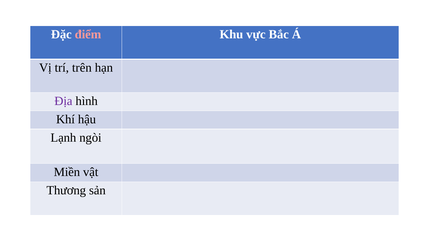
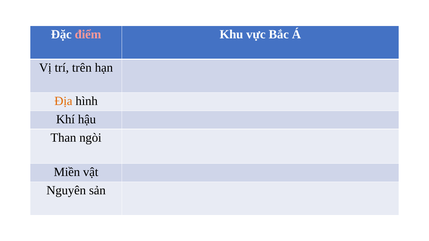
Địa colour: purple -> orange
Lạnh: Lạnh -> Than
Thương: Thương -> Nguyên
